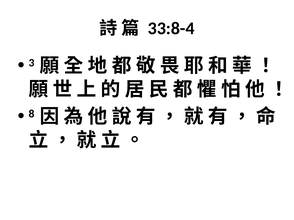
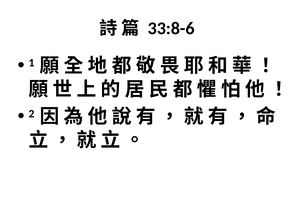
33:8-4: 33:8-4 -> 33:8-6
3: 3 -> 1
8: 8 -> 2
